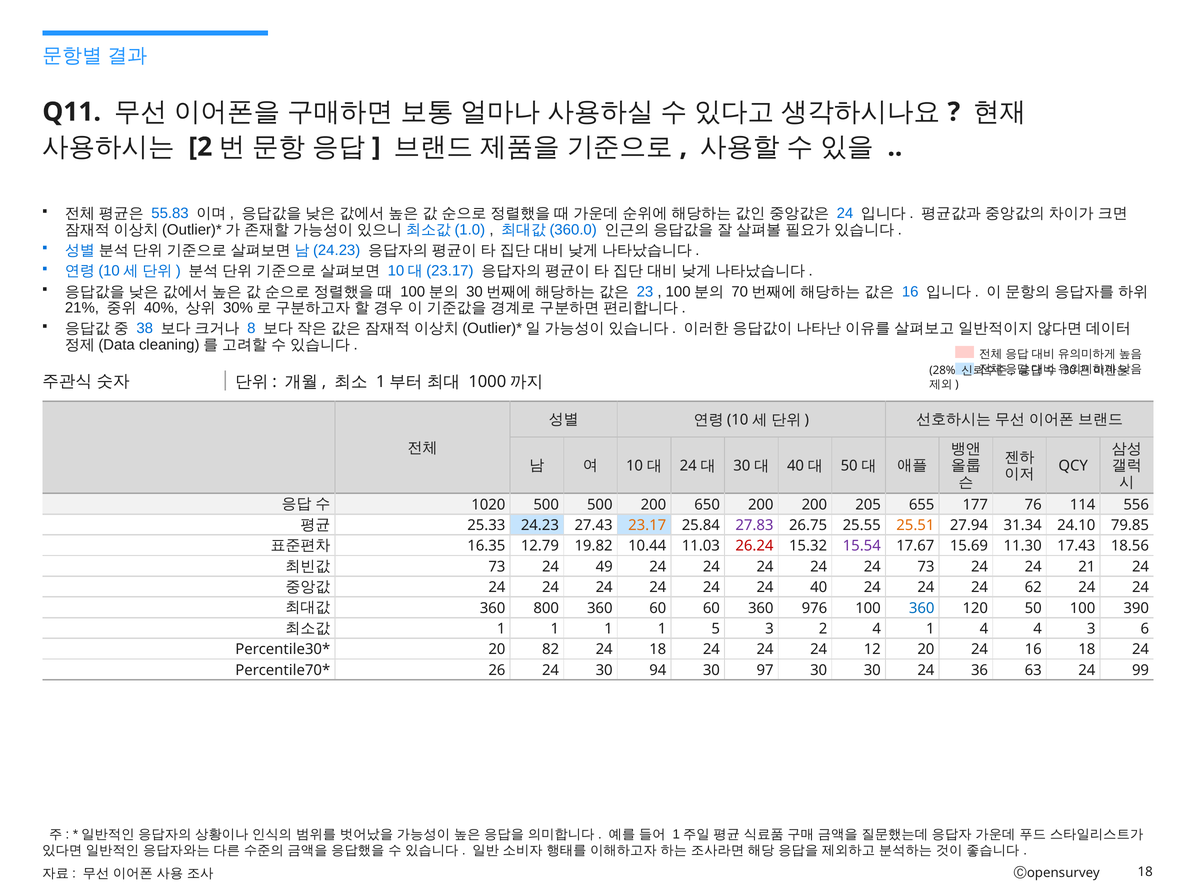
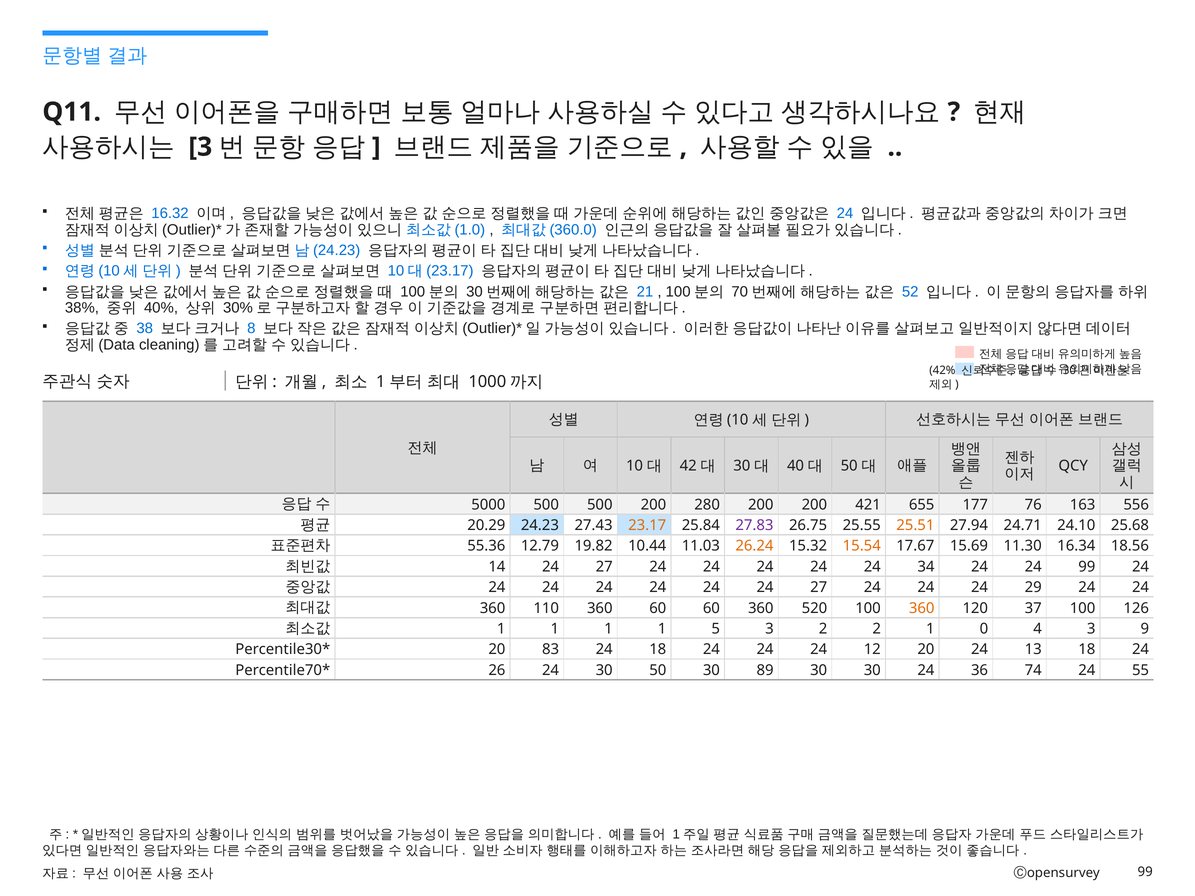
2 at (200, 147): 2 -> 3
55.83: 55.83 -> 16.32
23: 23 -> 21
16 at (910, 292): 16 -> 52
21%: 21% -> 38%
28%: 28% -> 42%
24 at (688, 466): 24 -> 42
1020: 1020 -> 5000
650: 650 -> 280
205: 205 -> 421
114: 114 -> 163
25.33: 25.33 -> 20.29
31.34: 31.34 -> 24.71
79.85: 79.85 -> 25.68
16.35: 16.35 -> 55.36
26.24 colour: red -> orange
15.54 colour: purple -> orange
17.43: 17.43 -> 16.34
73 at (497, 567): 73 -> 14
49 at (604, 567): 49 -> 27
24 73: 73 -> 34
24 21: 21 -> 99
24 24 40: 40 -> 27
62: 62 -> 29
800: 800 -> 110
976: 976 -> 520
360 at (922, 608) colour: blue -> orange
120 50: 50 -> 37
390: 390 -> 126
2 4: 4 -> 2
1 4: 4 -> 0
6: 6 -> 9
82: 82 -> 83
24 16: 16 -> 13
30 94: 94 -> 50
97: 97 -> 89
63: 63 -> 74
99: 99 -> 55
Ⓒopensurvey 18: 18 -> 99
